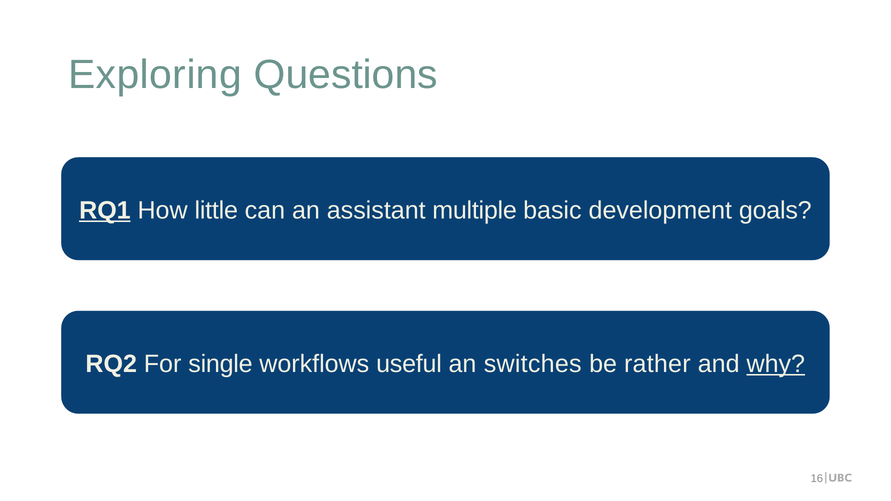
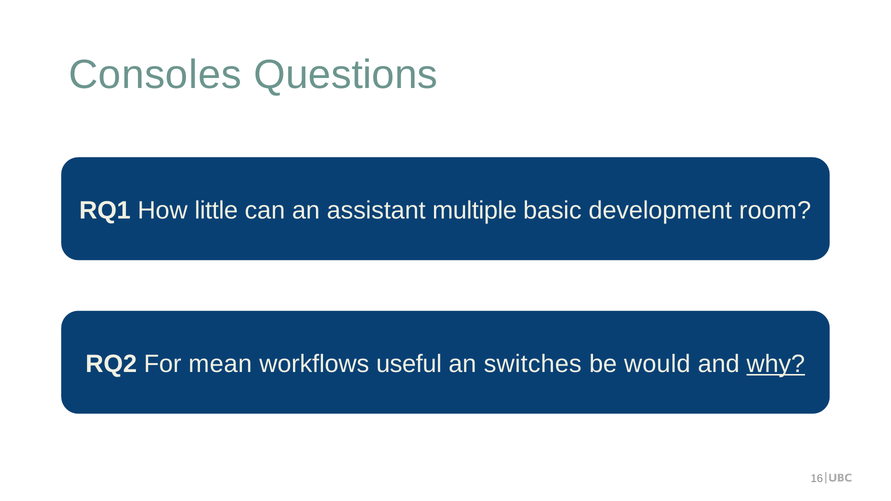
Exploring: Exploring -> Consoles
RQ1 underline: present -> none
goals: goals -> room
single: single -> mean
rather: rather -> would
